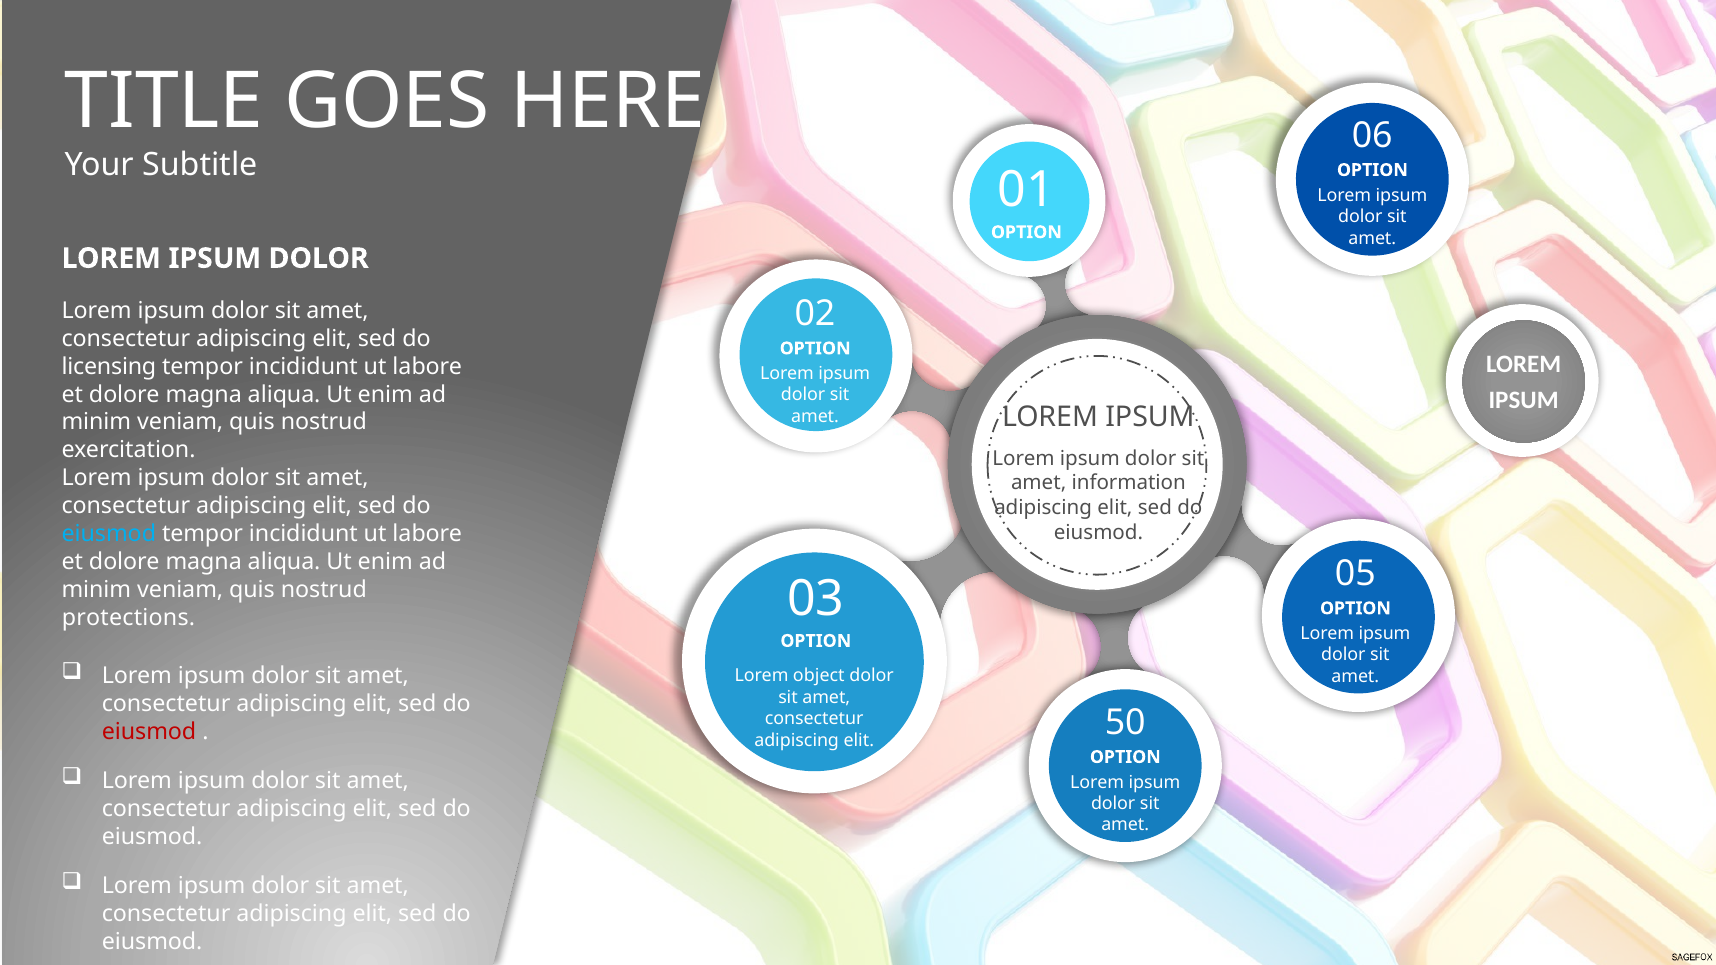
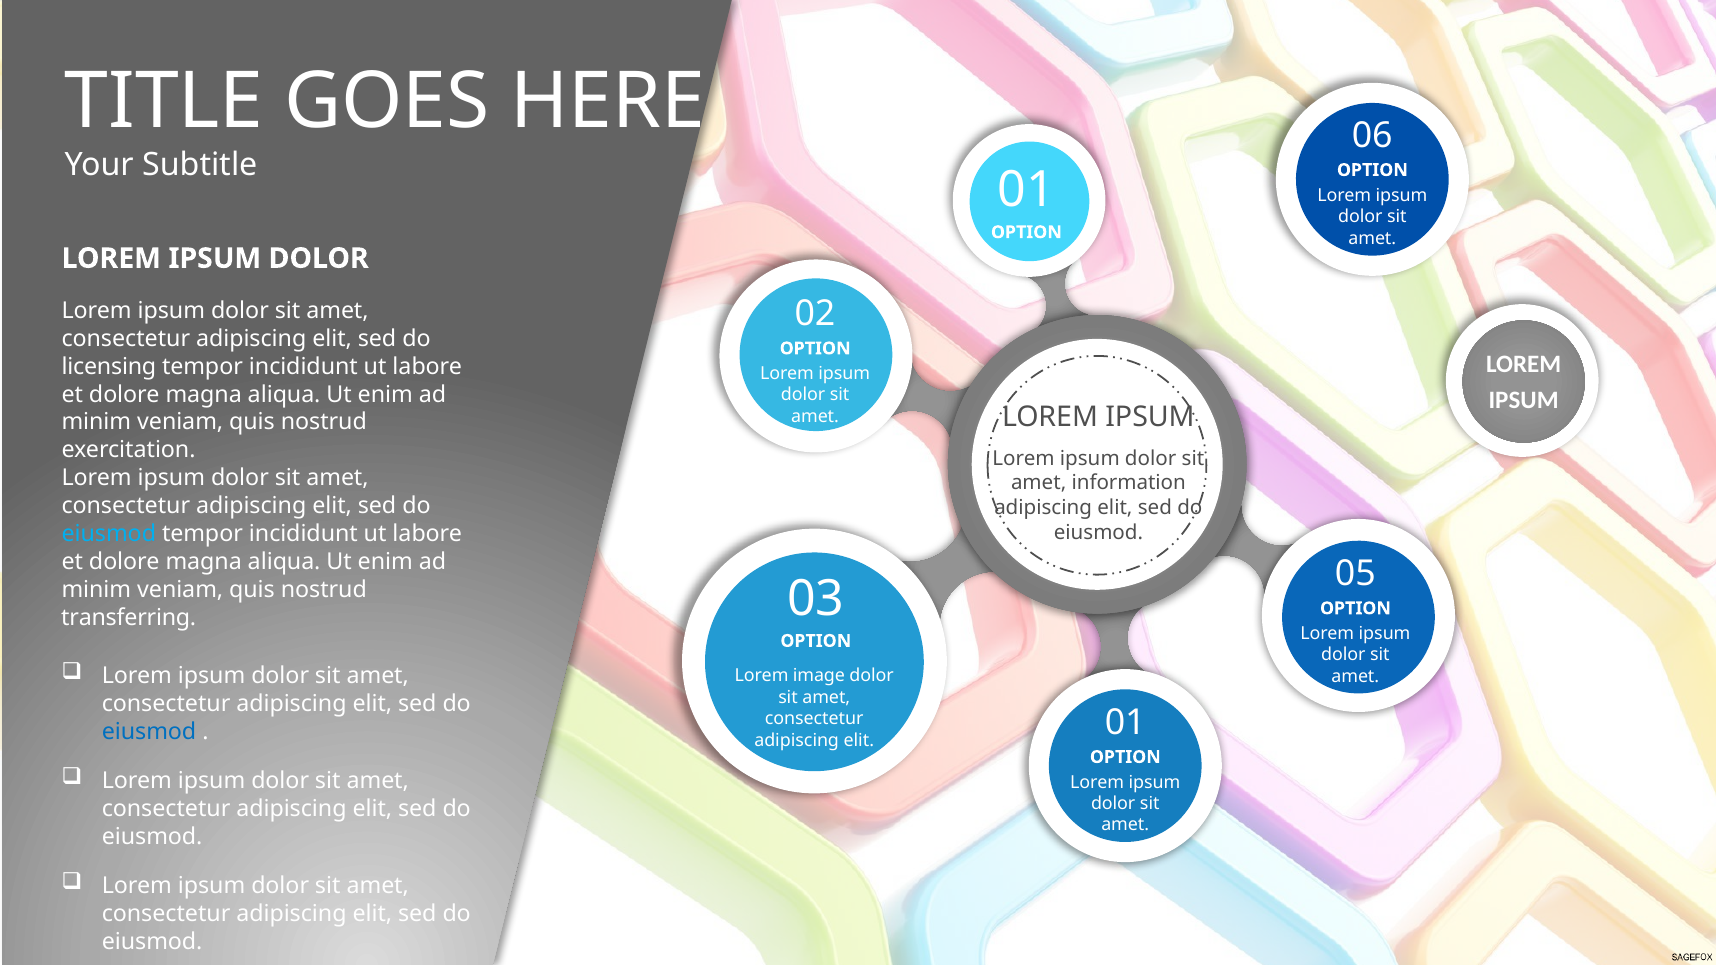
protections: protections -> transferring
object: object -> image
eiusmod at (149, 732) colour: red -> blue
elit 50: 50 -> 01
